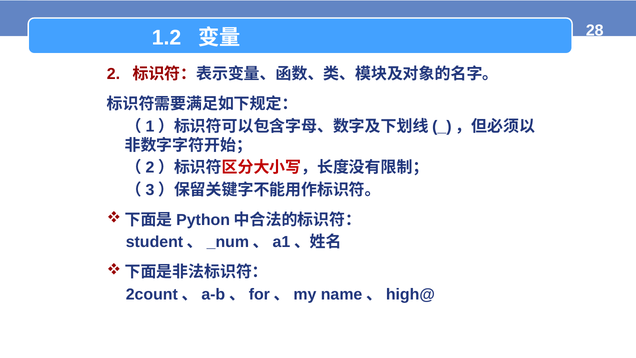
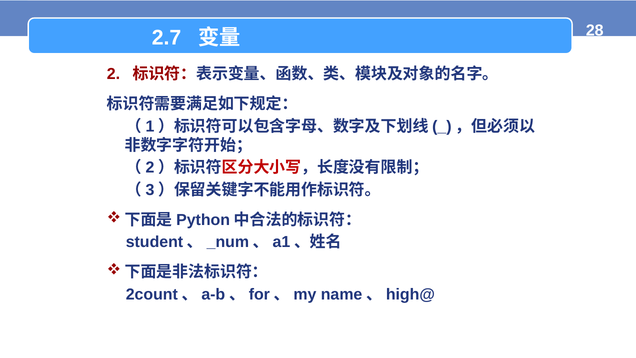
1.2: 1.2 -> 2.7
